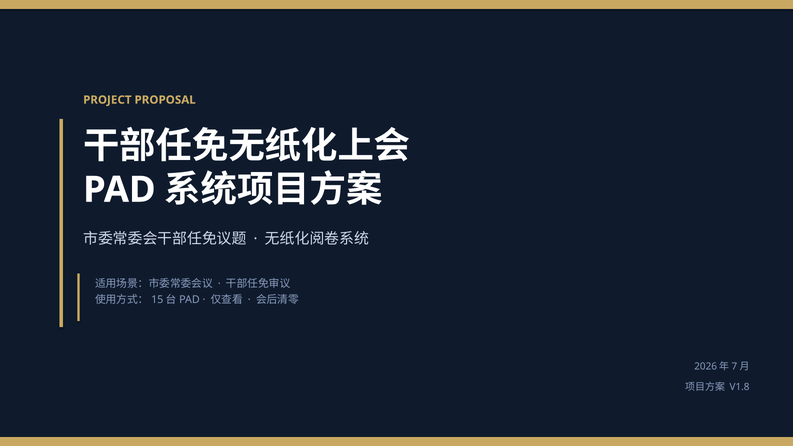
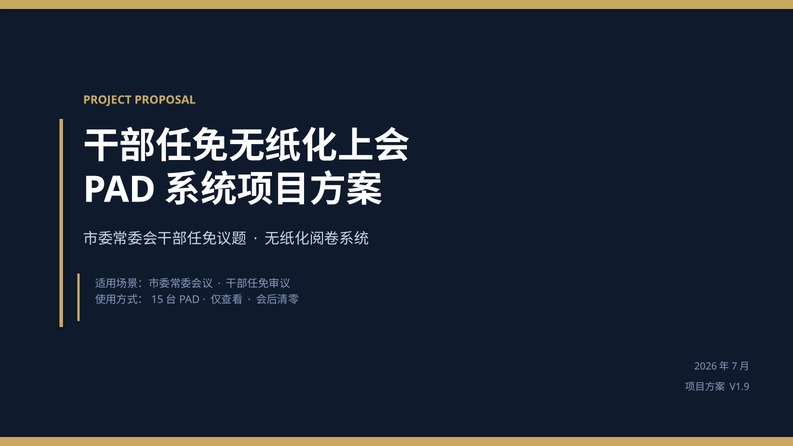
V1.8: V1.8 -> V1.9
